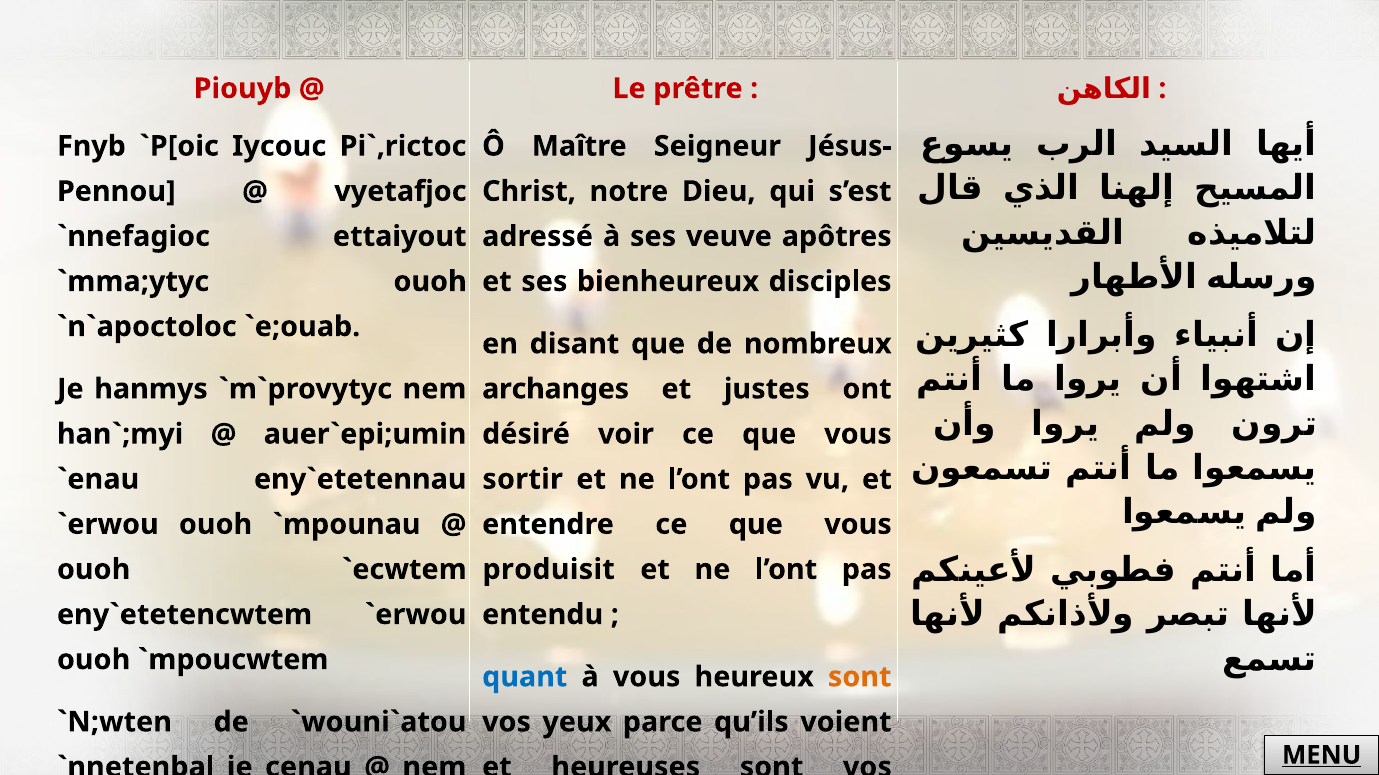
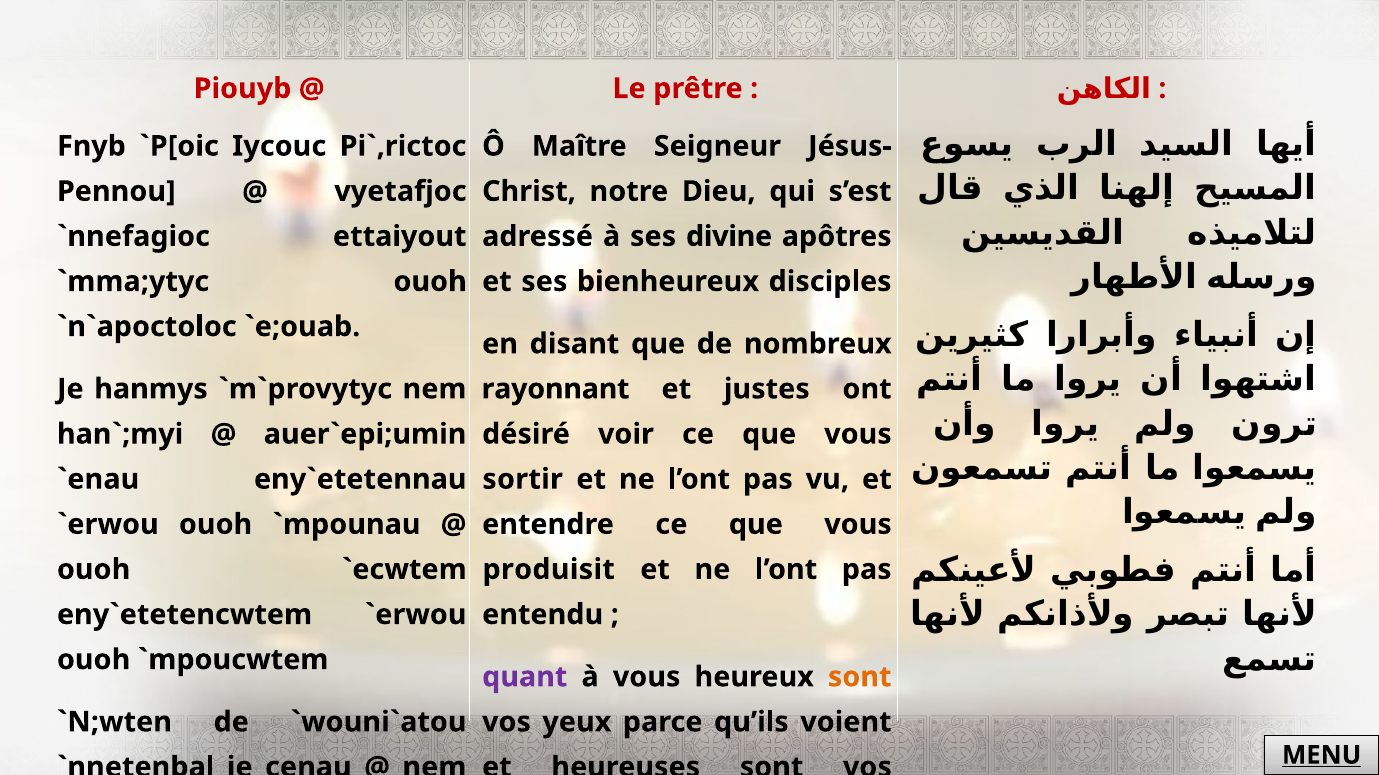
veuve: veuve -> divine
archanges: archanges -> rayonnant
quant colour: blue -> purple
